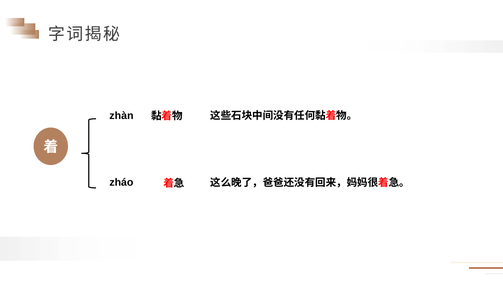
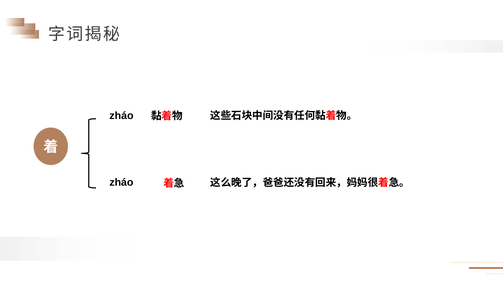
zhàn at (121, 116): zhàn -> zháo
